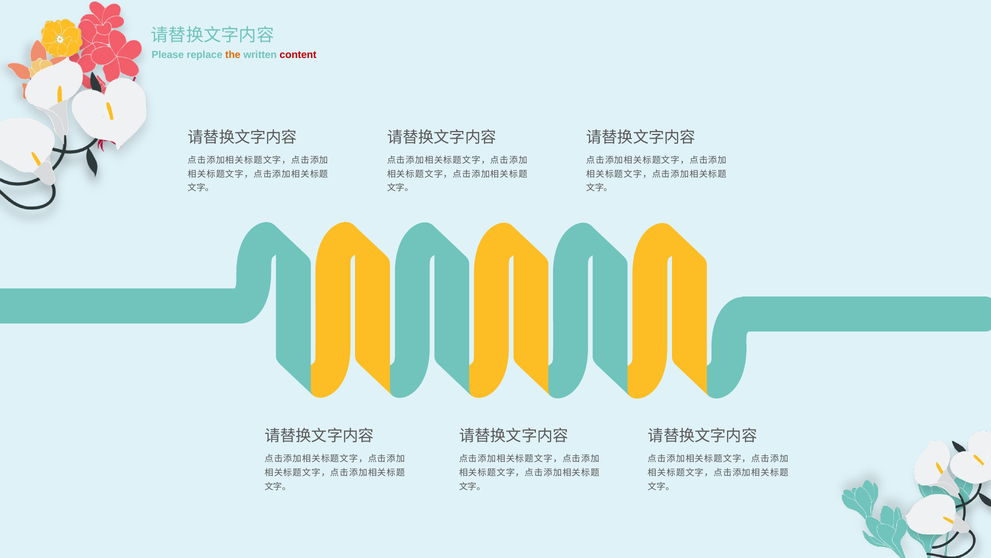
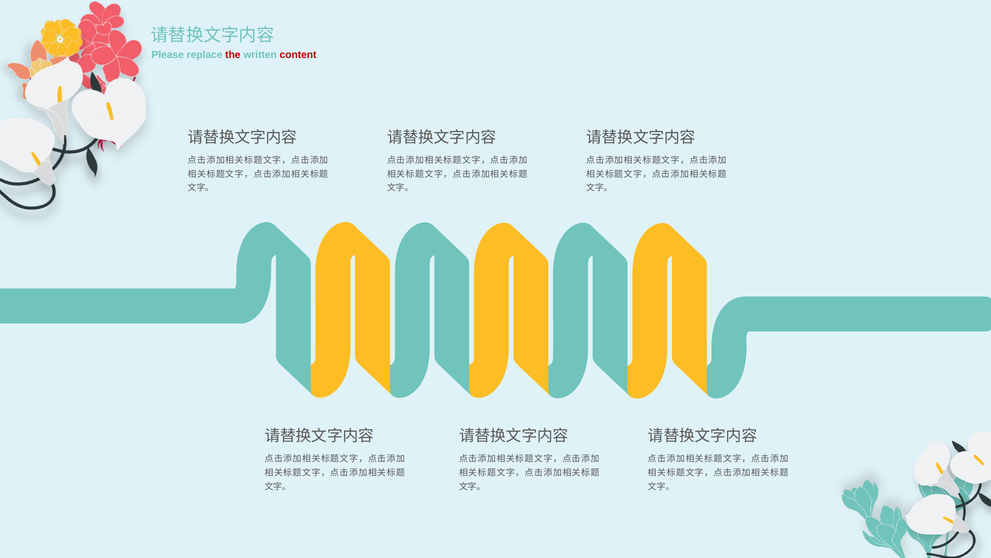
the colour: orange -> red
